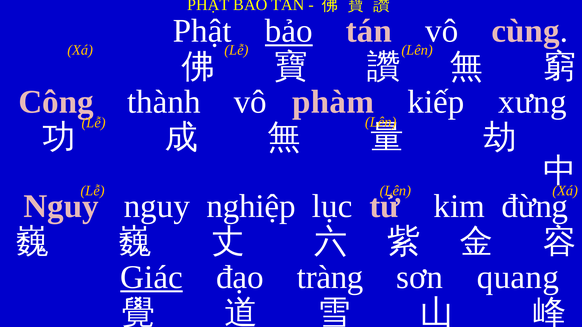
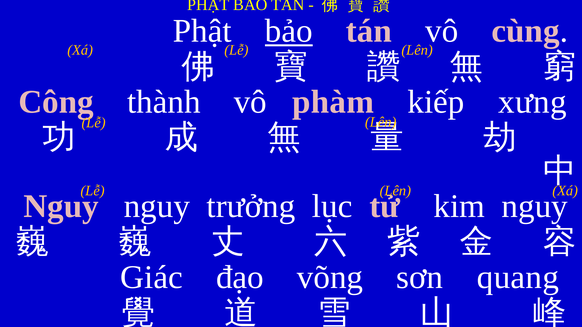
nghiệp: nghiệp -> trưởng
kim đừng: đừng -> nguy
Giác underline: present -> none
tràng: tràng -> võng
